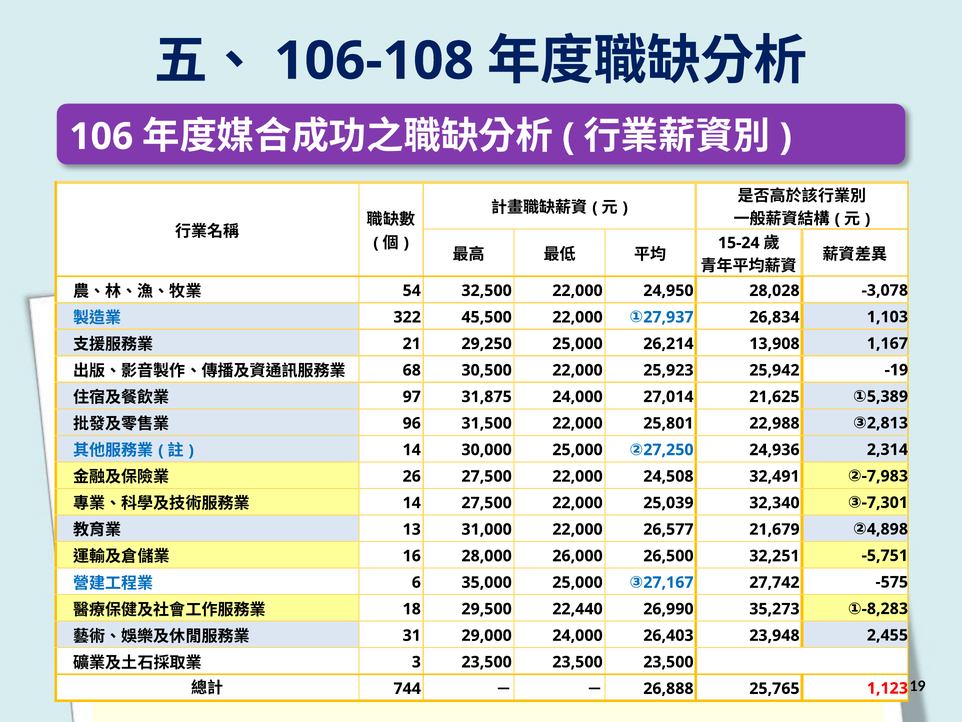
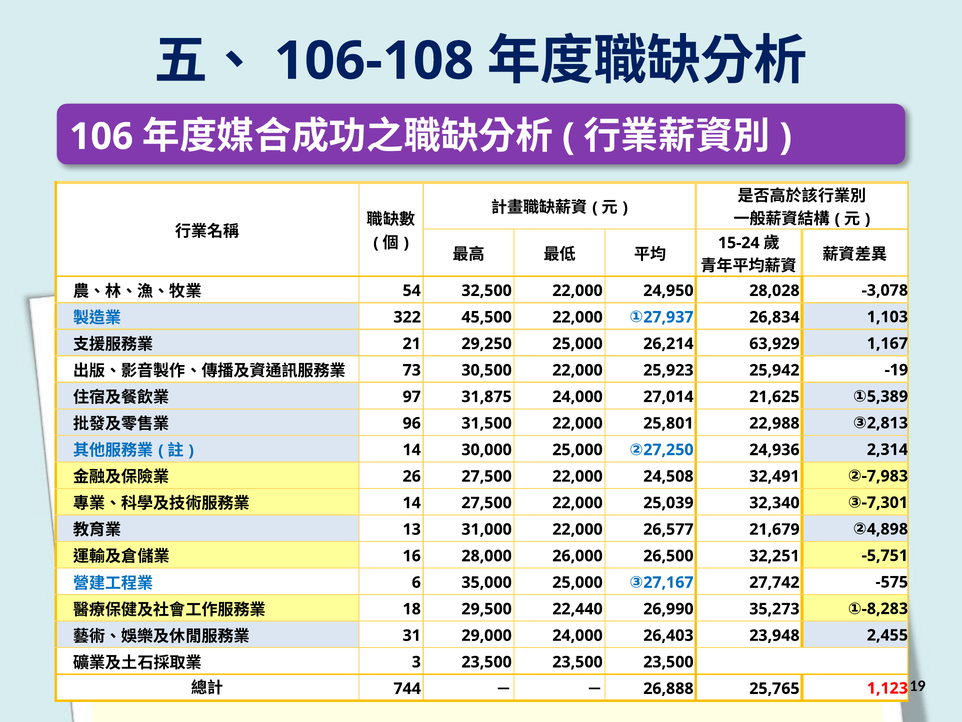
13,908: 13,908 -> 63,929
68: 68 -> 73
